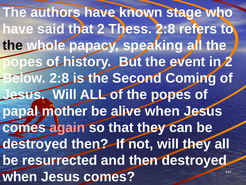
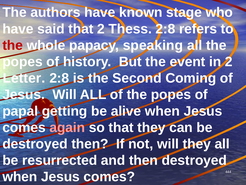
the at (13, 45) colour: black -> red
Below: Below -> Letter
mother: mother -> getting
